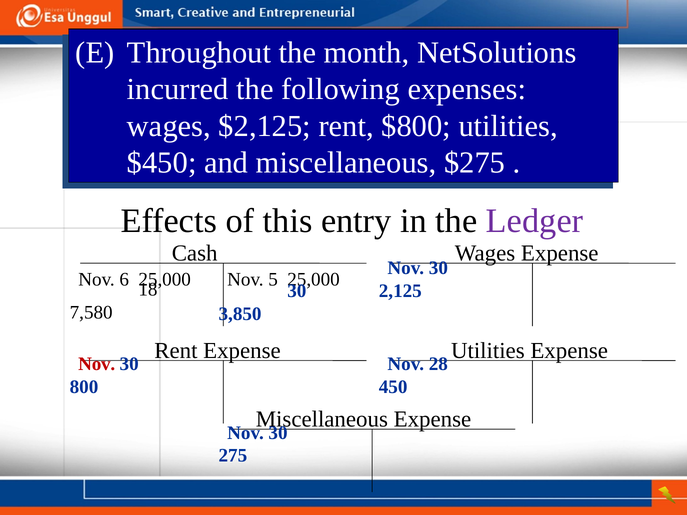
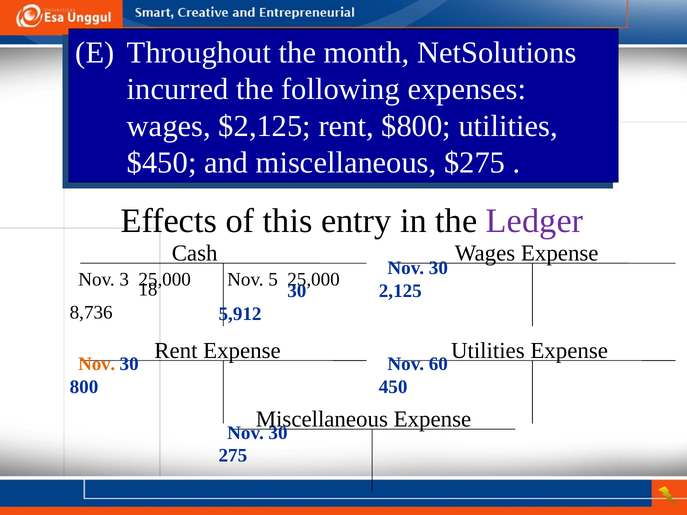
6: 6 -> 3
7,580: 7,580 -> 8,736
3,850: 3,850 -> 5,912
Nov at (97, 364) colour: red -> orange
28: 28 -> 60
